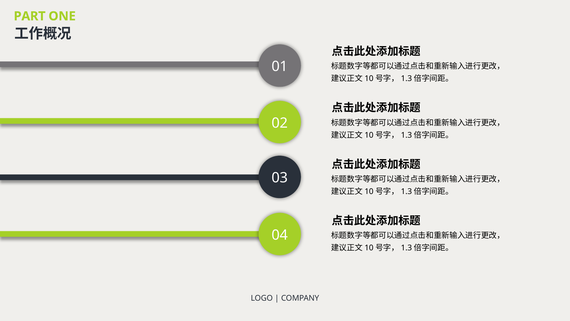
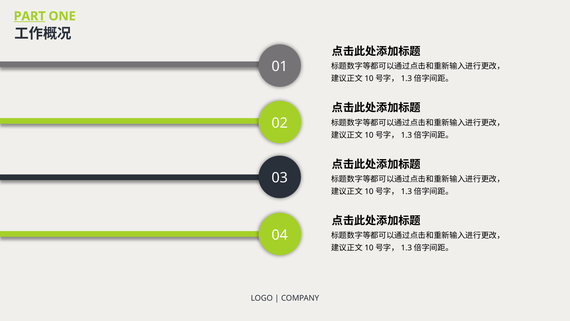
PART underline: none -> present
